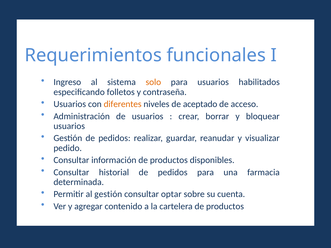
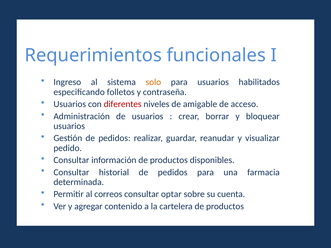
diferentes colour: orange -> red
aceptado: aceptado -> amigable
al gestión: gestión -> correos
